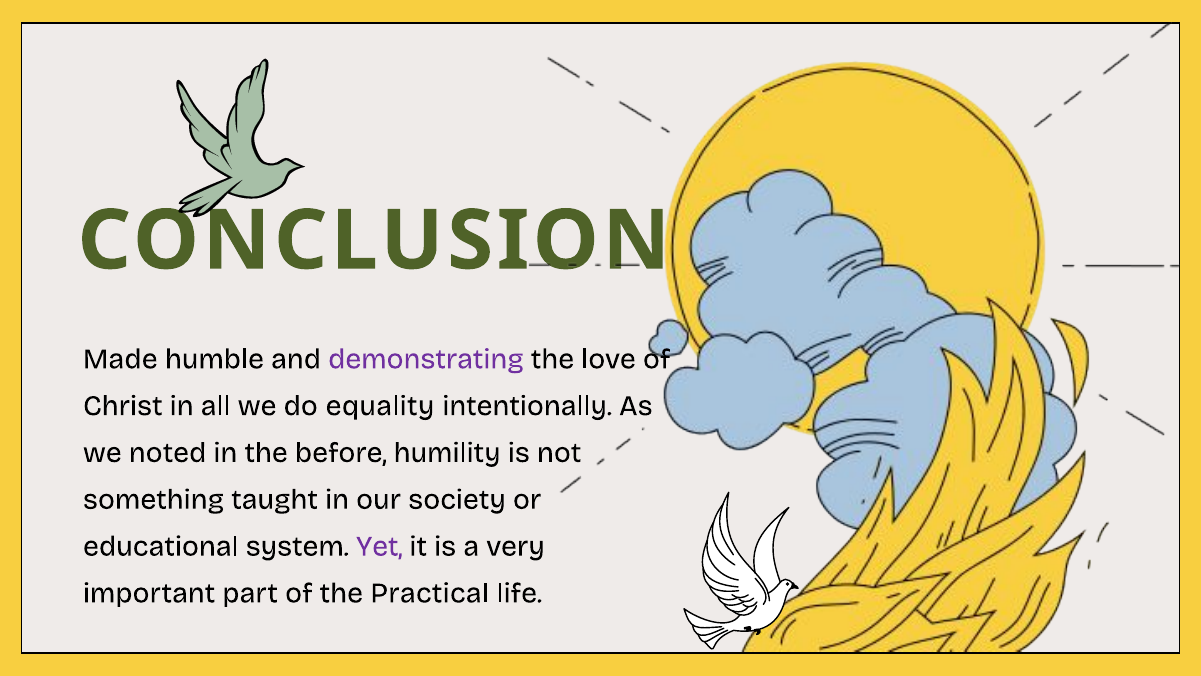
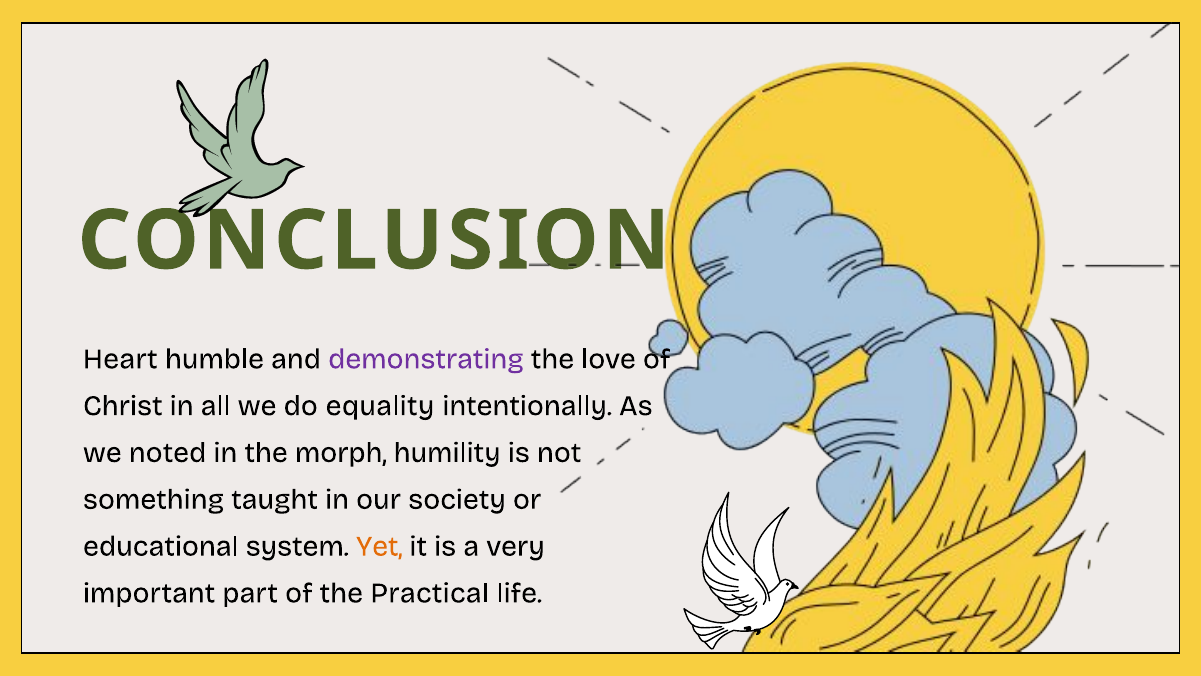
Made: Made -> Heart
before: before -> morph
Yet colour: purple -> orange
